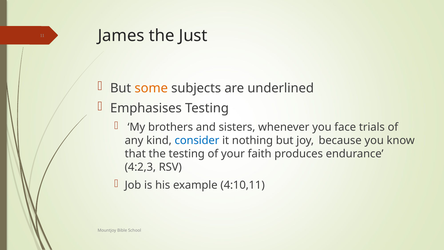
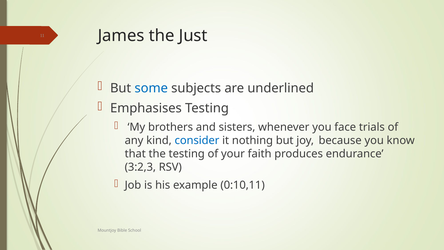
some colour: orange -> blue
4:2,3: 4:2,3 -> 3:2,3
4:10,11: 4:10,11 -> 0:10,11
